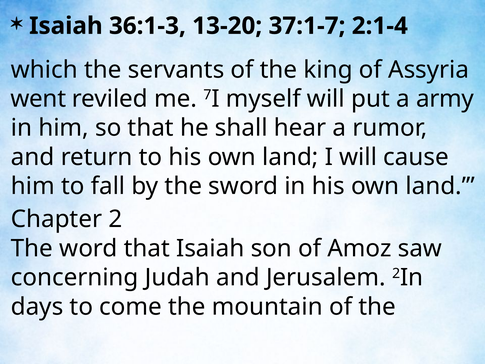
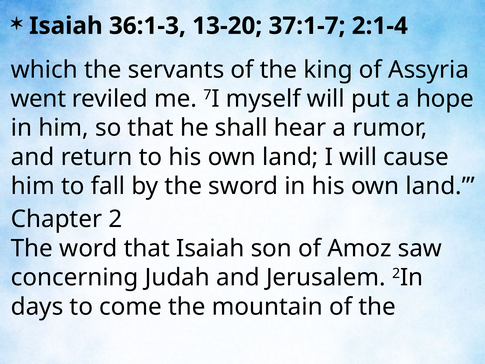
army: army -> hope
